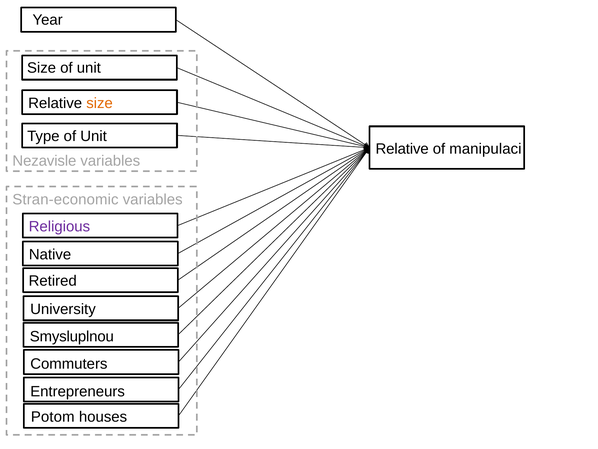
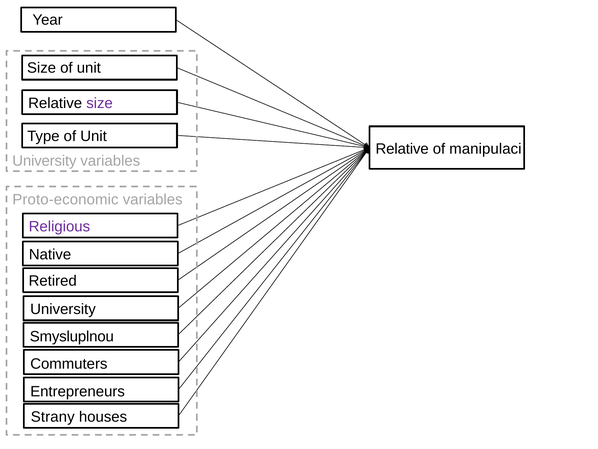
size at (100, 103) colour: orange -> purple
Nezavisle at (44, 161): Nezavisle -> University
Stran-economic: Stran-economic -> Proto-economic
Potom: Potom -> Strany
